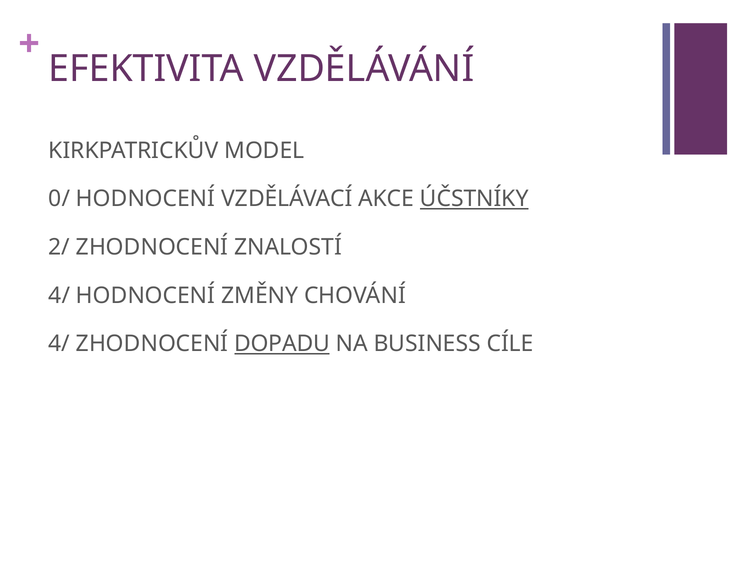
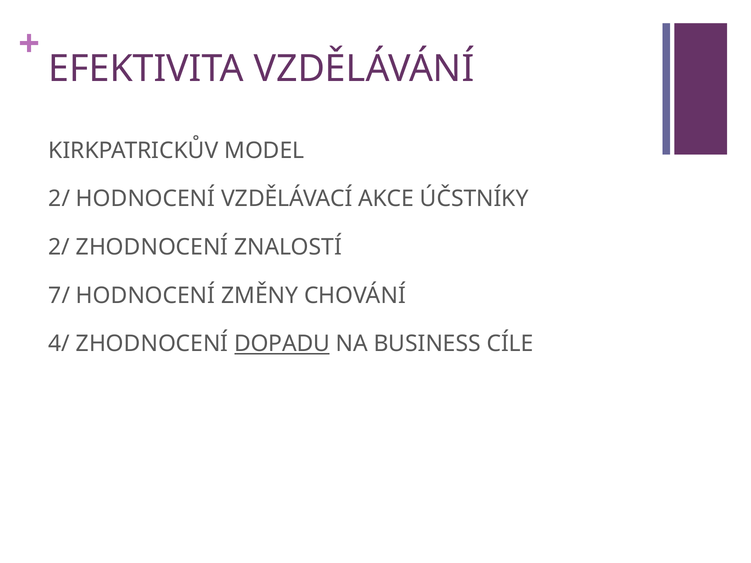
0/ at (59, 199): 0/ -> 2/
ÚČSTNÍKY underline: present -> none
4/ at (59, 296): 4/ -> 7/
